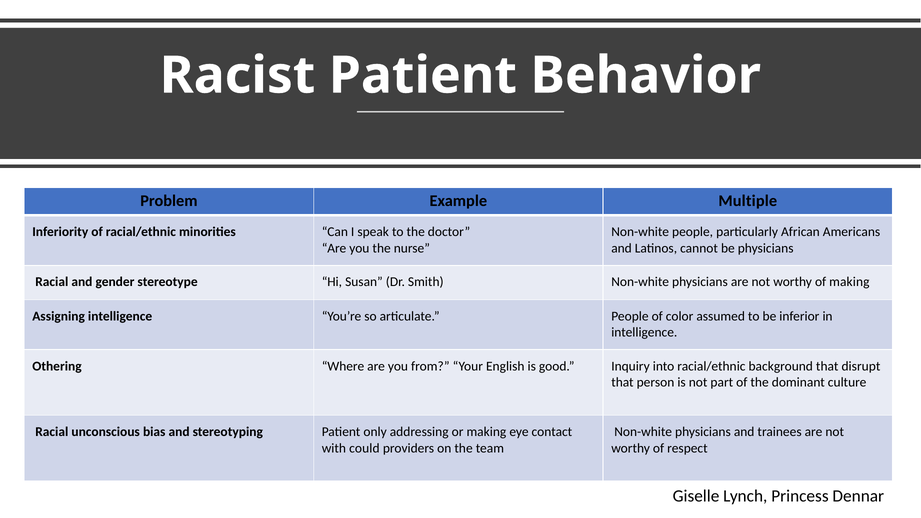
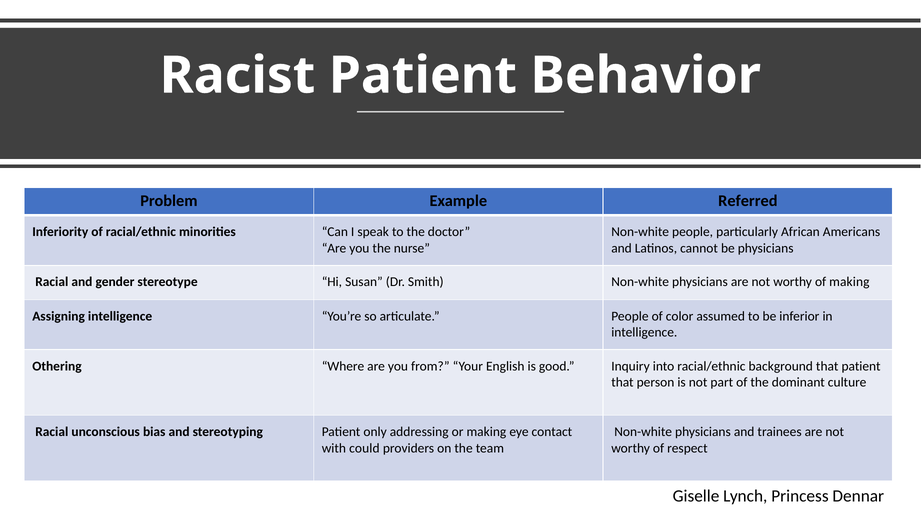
Multiple: Multiple -> Referred
that disrupt: disrupt -> patient
